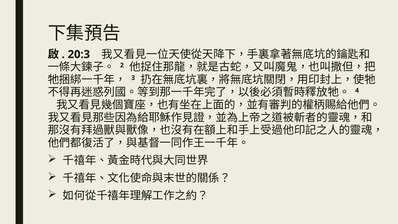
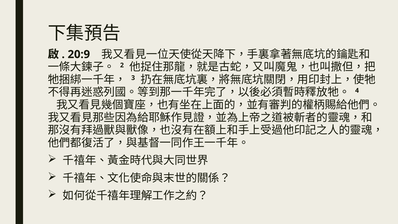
20:3: 20:3 -> 20:9
